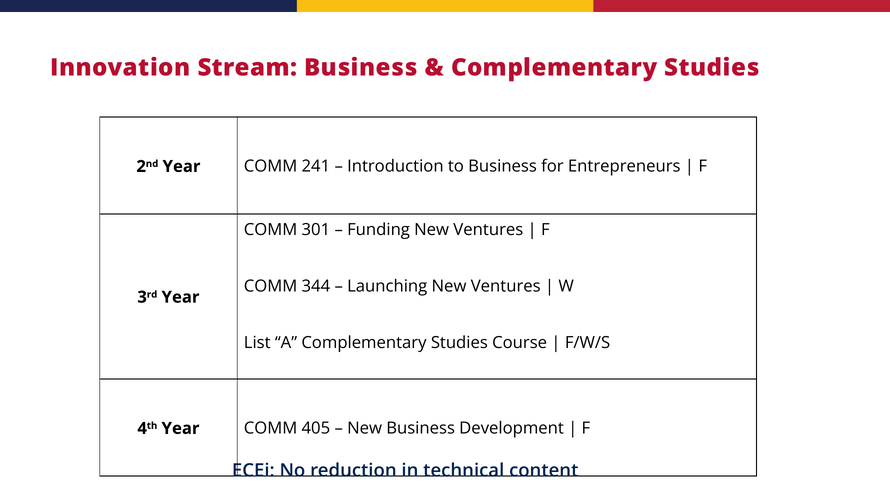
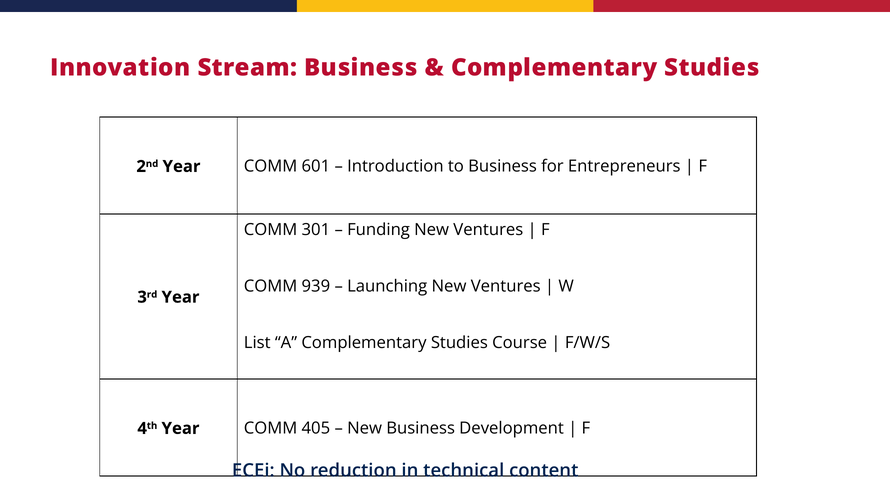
241: 241 -> 601
344: 344 -> 939
